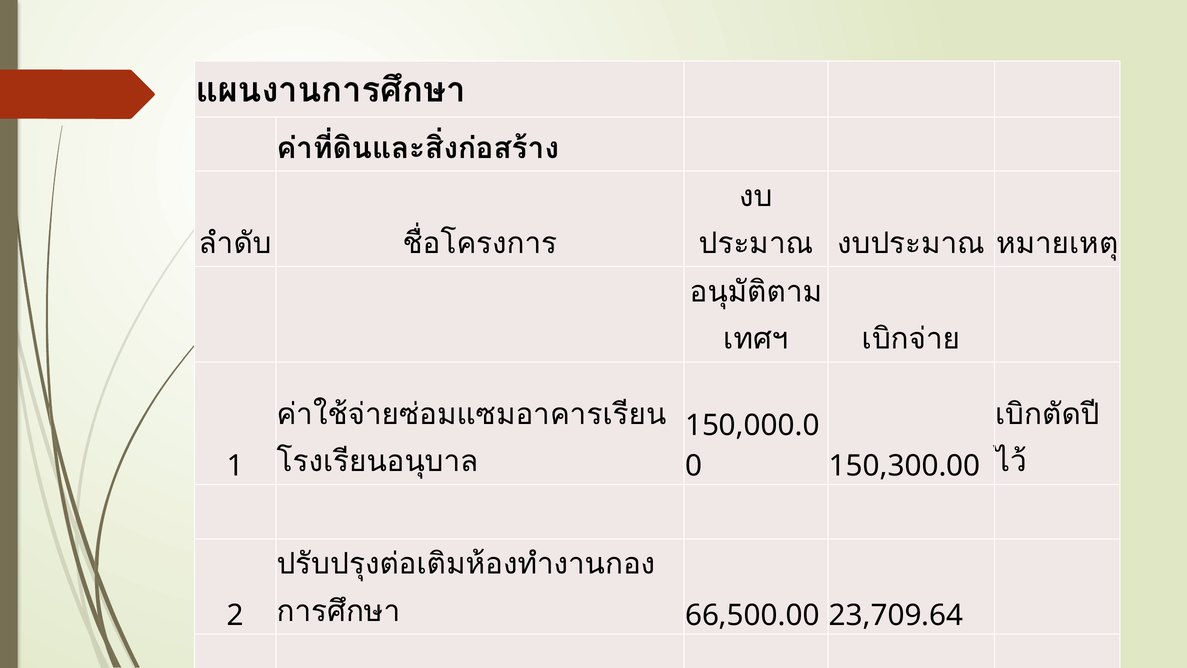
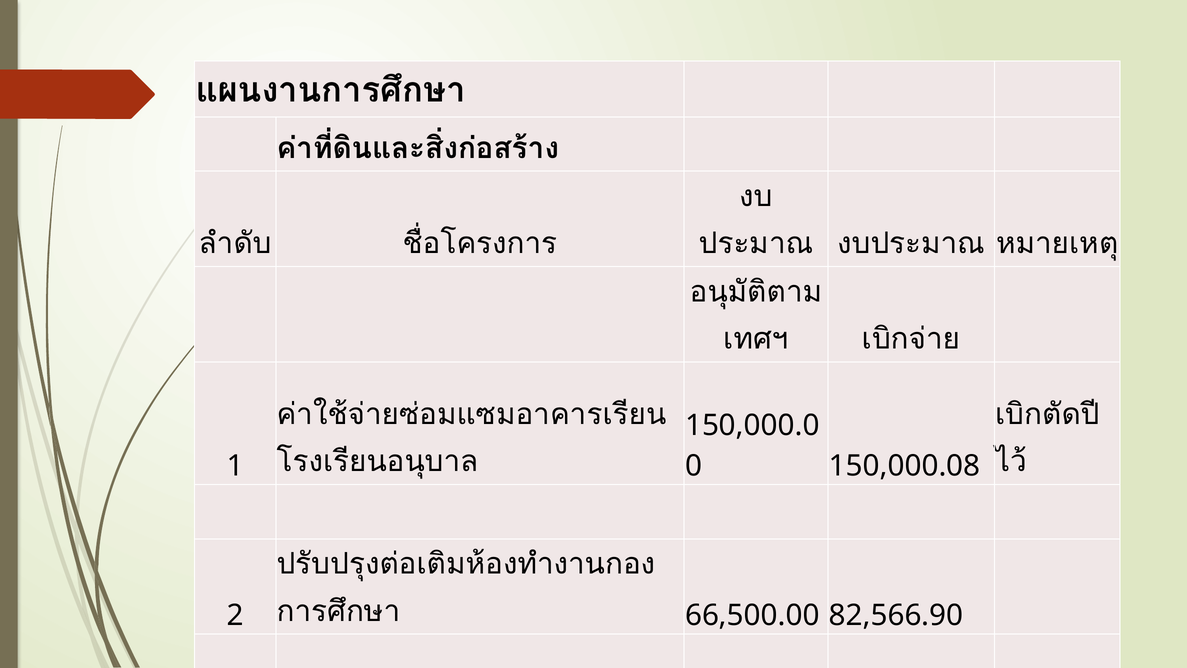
150,300.00: 150,300.00 -> 150,000.08
23,709.64: 23,709.64 -> 82,566.90
